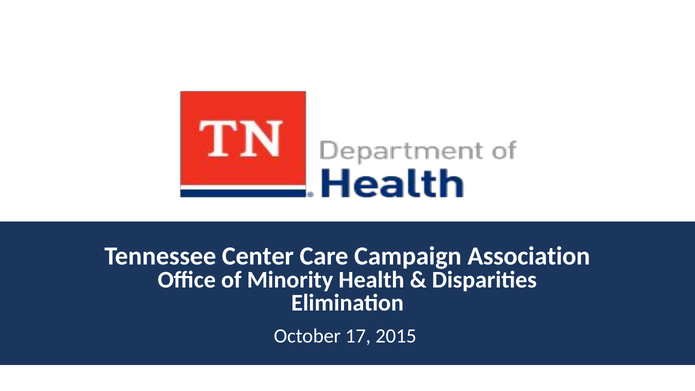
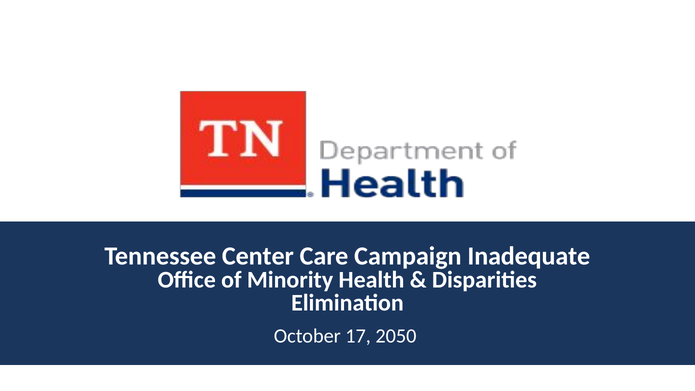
Association: Association -> Inadequate
2015: 2015 -> 2050
